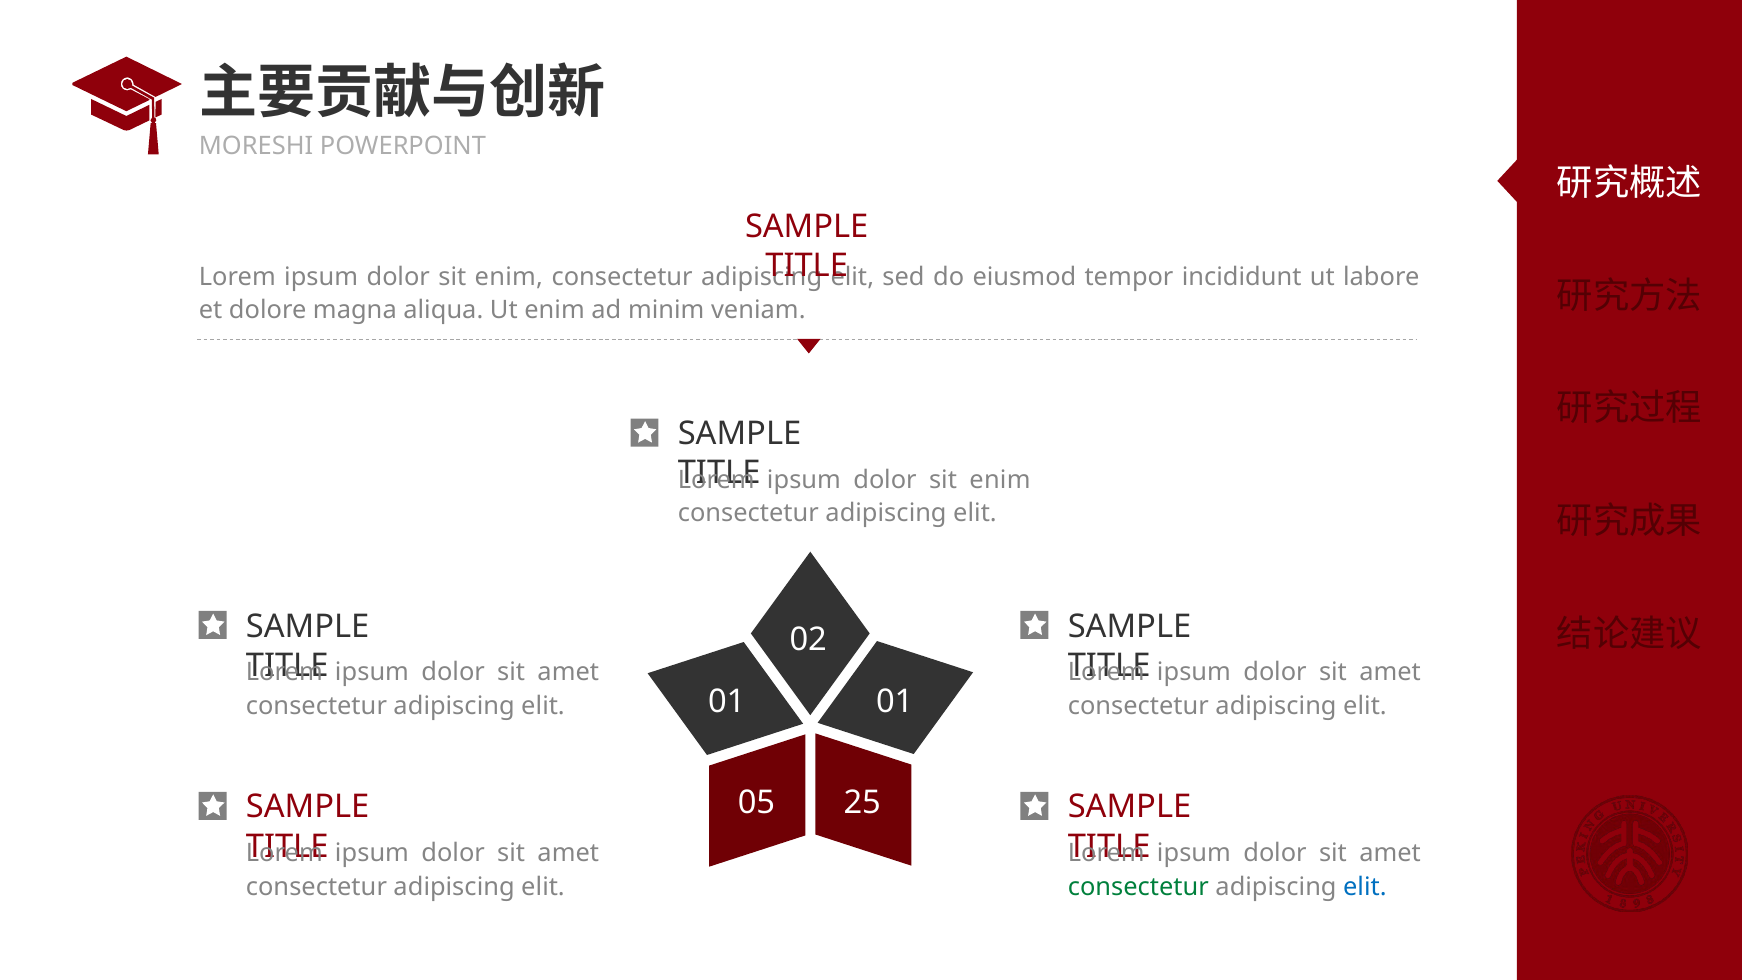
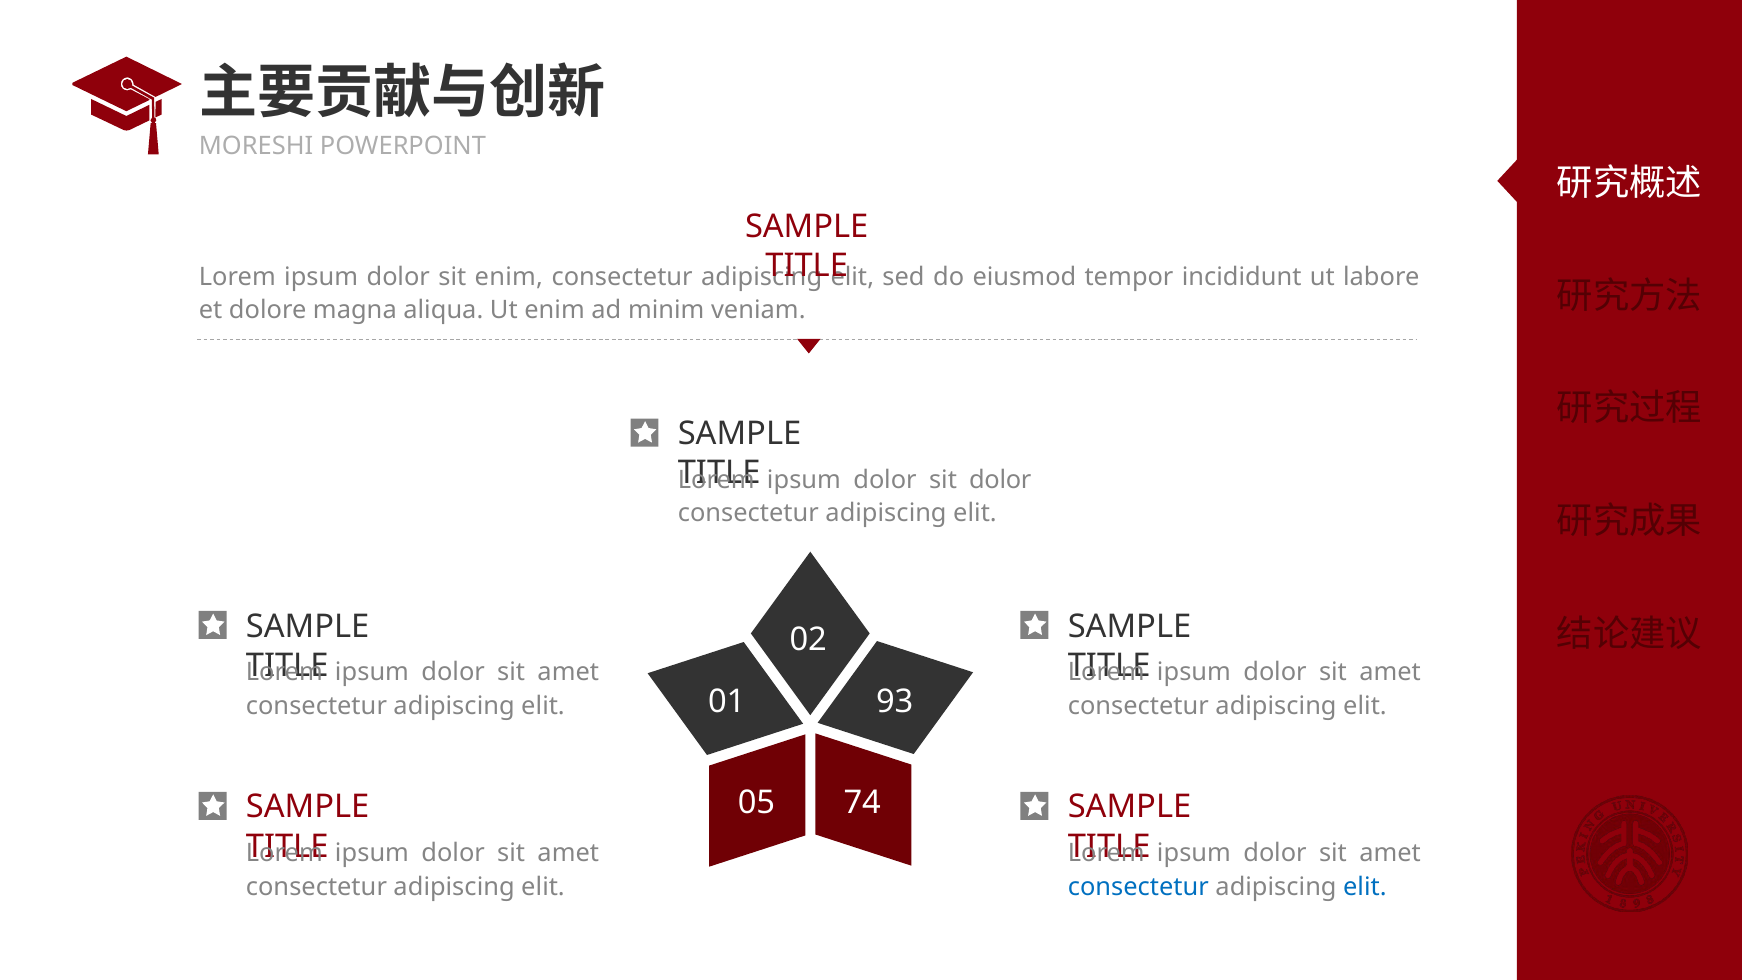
enim at (1000, 480): enim -> dolor
01 01: 01 -> 93
25: 25 -> 74
consectetur at (1138, 887) colour: green -> blue
